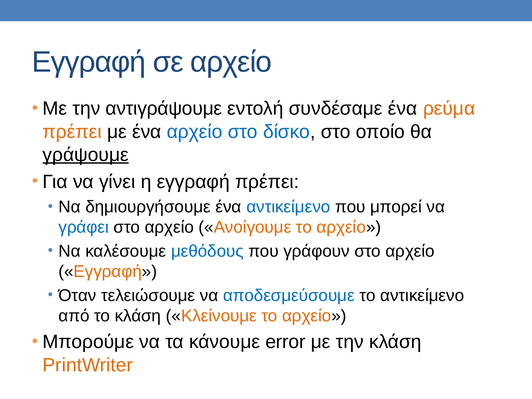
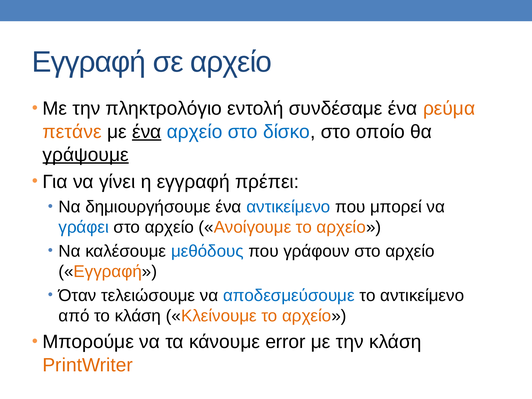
αντιγράψουμε: αντιγράψουμε -> πληκτρολόγιο
πρέπει at (72, 132): πρέπει -> πετάνε
ένα at (147, 132) underline: none -> present
